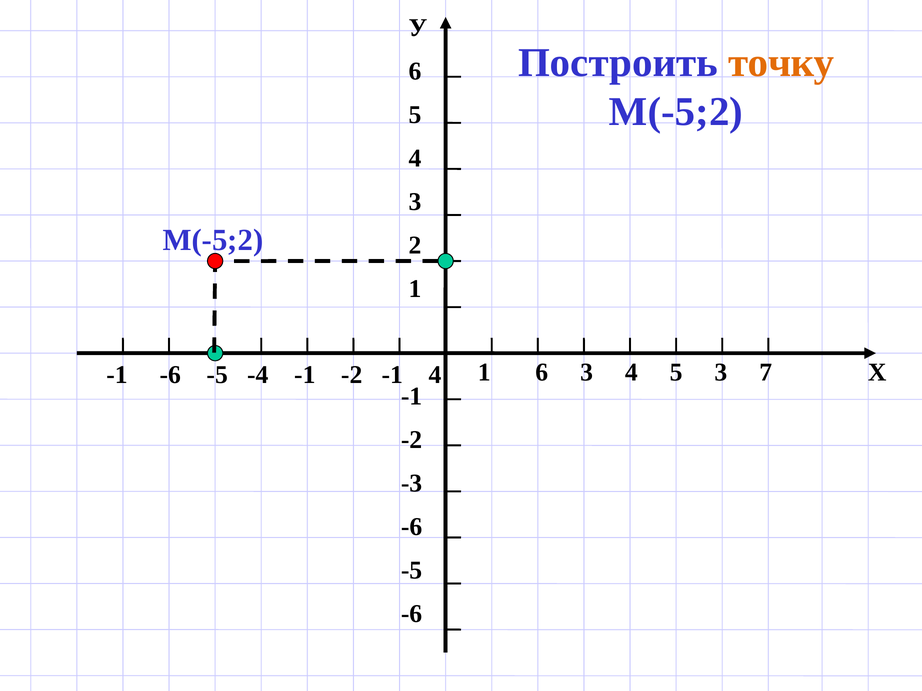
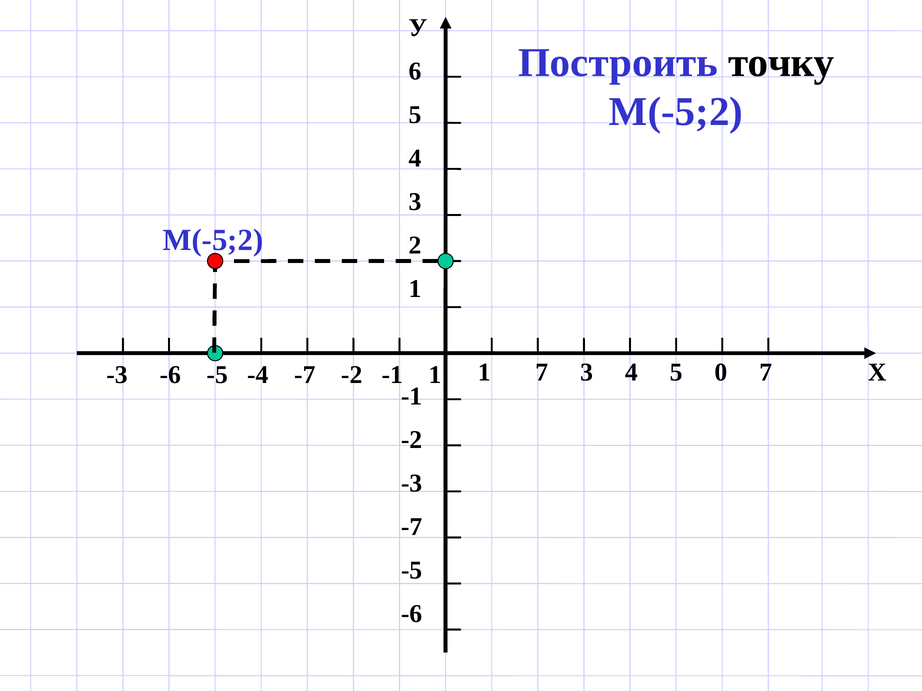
точку colour: orange -> black
1 6: 6 -> 7
5 3: 3 -> 0
-1 at (117, 375): -1 -> -3
-4 -1: -1 -> -7
-1 4: 4 -> 1
-6 at (412, 527): -6 -> -7
